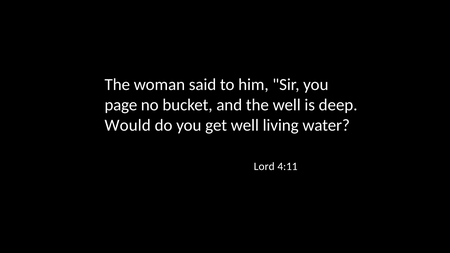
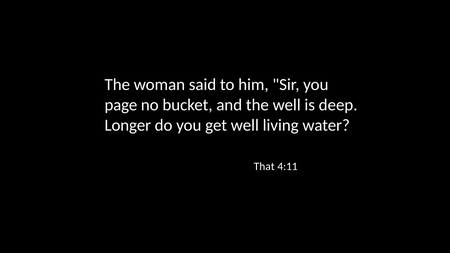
Would: Would -> Longer
Lord: Lord -> That
